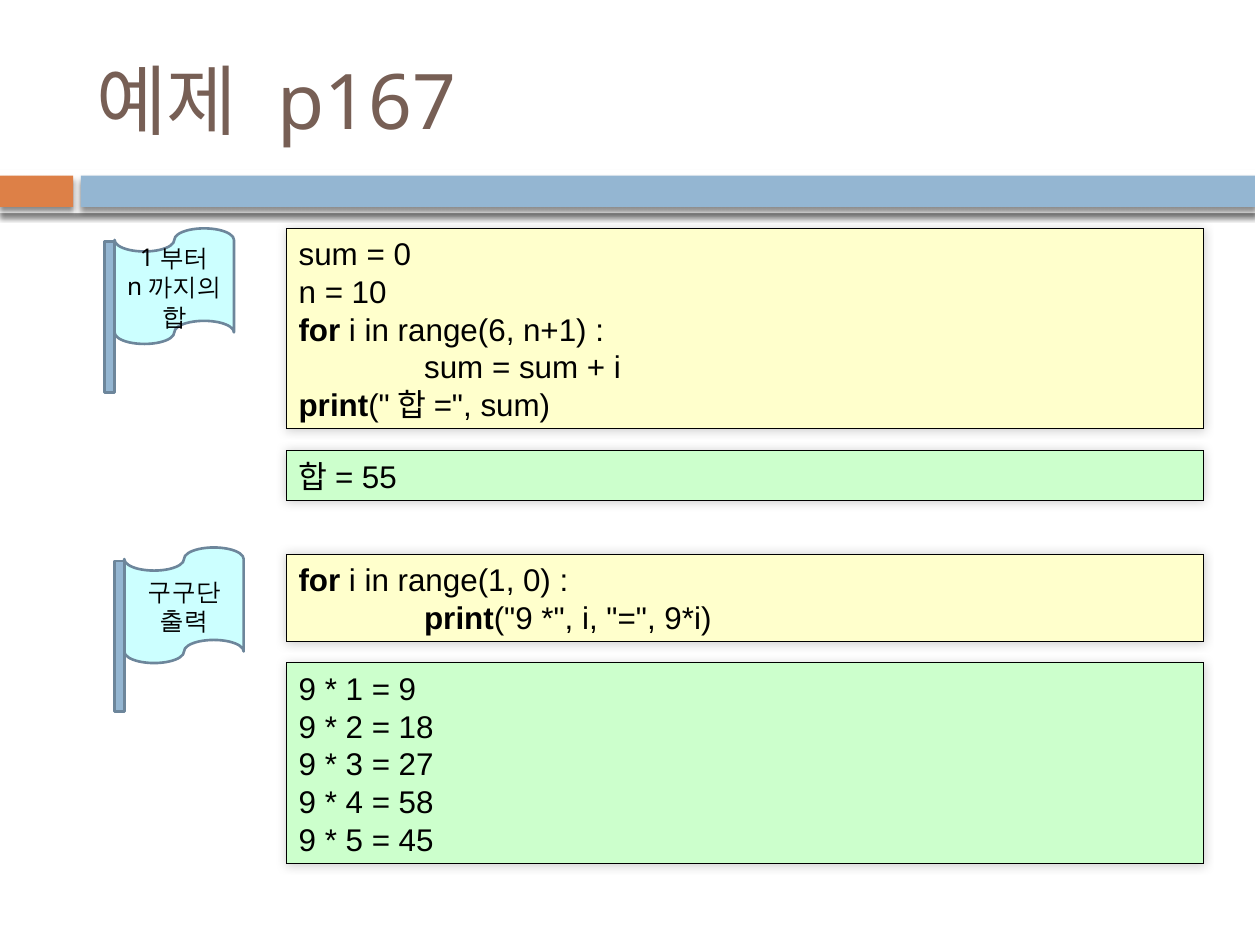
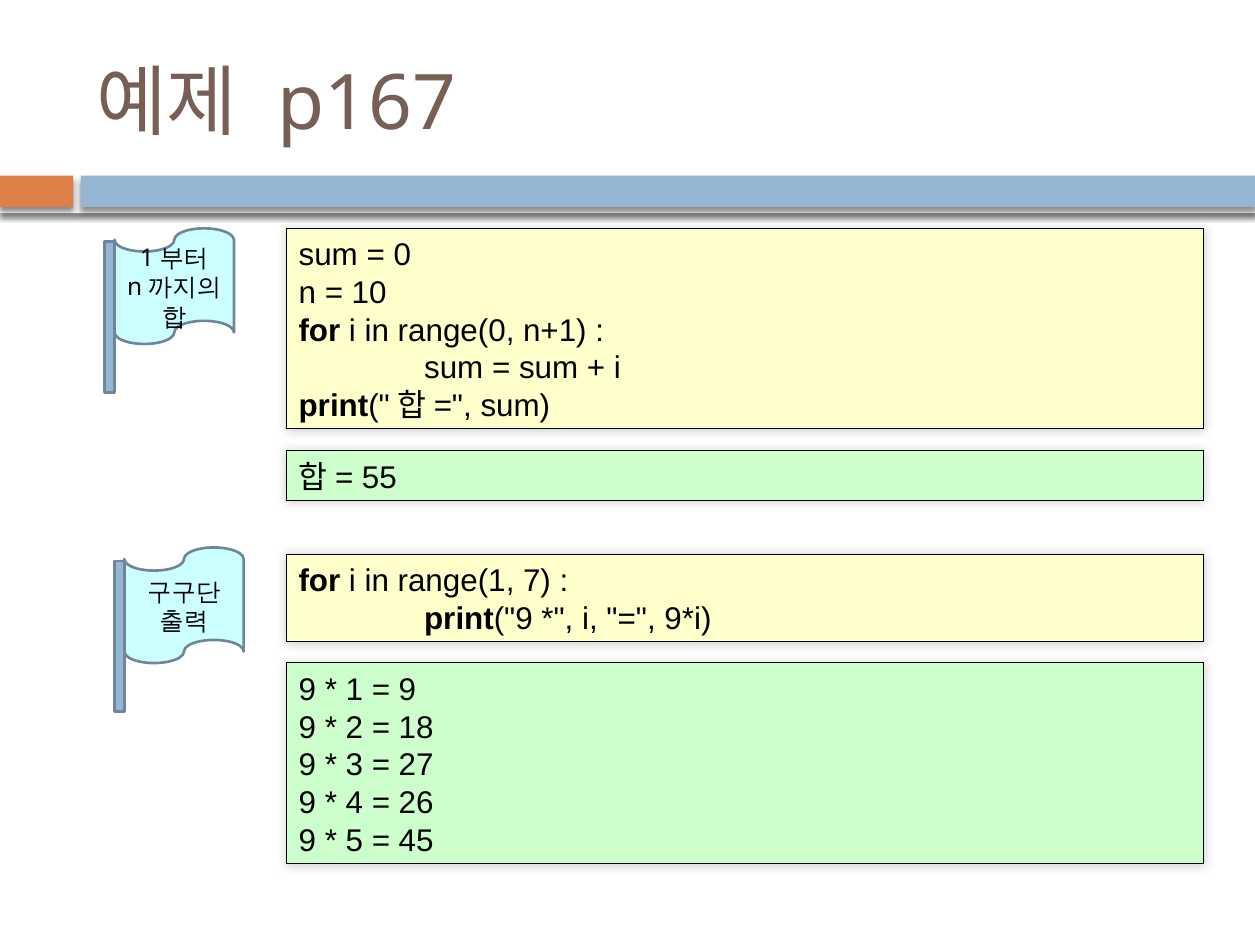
range(6: range(6 -> range(0
range(1 0: 0 -> 7
58: 58 -> 26
